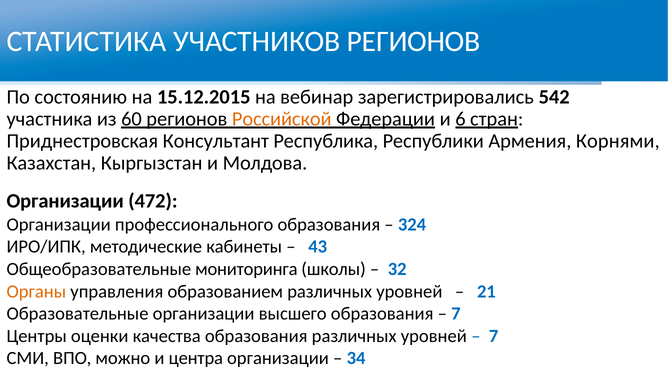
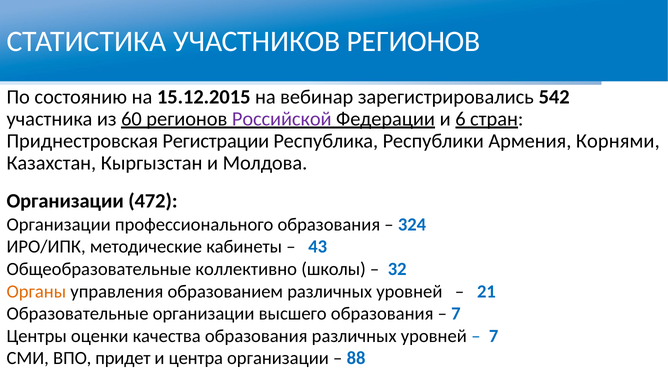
Российской colour: orange -> purple
Консультант: Консультант -> Регистрации
мониторинга: мониторинга -> коллективно
можно: можно -> придет
34: 34 -> 88
